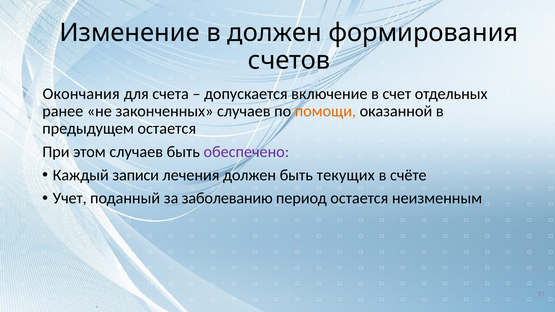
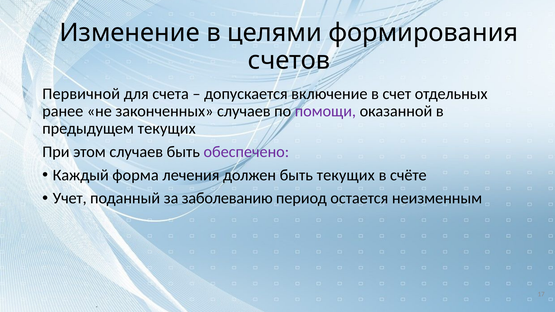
в должен: должен -> целями
Окончания: Окончания -> Первичной
помощи colour: orange -> purple
предыдущем остается: остается -> текущих
записи: записи -> форма
